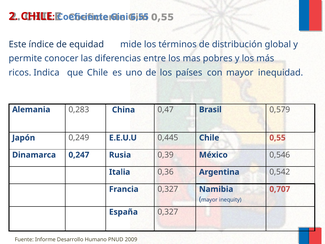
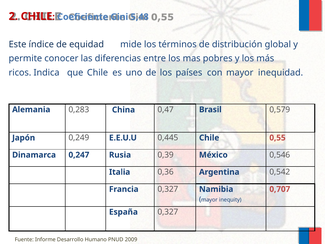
6,55: 6,55 -> 5,48
